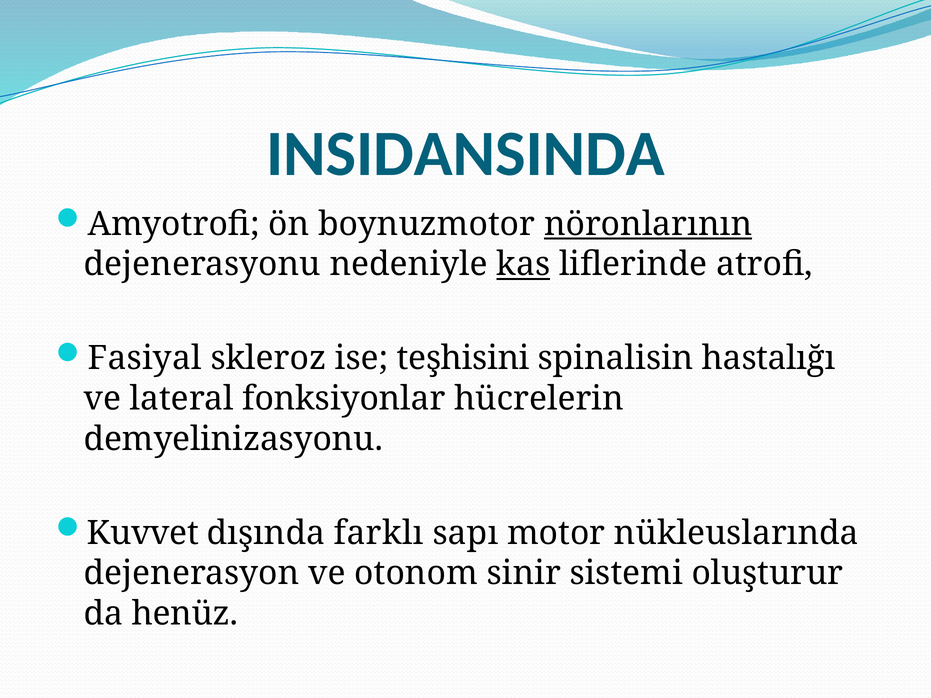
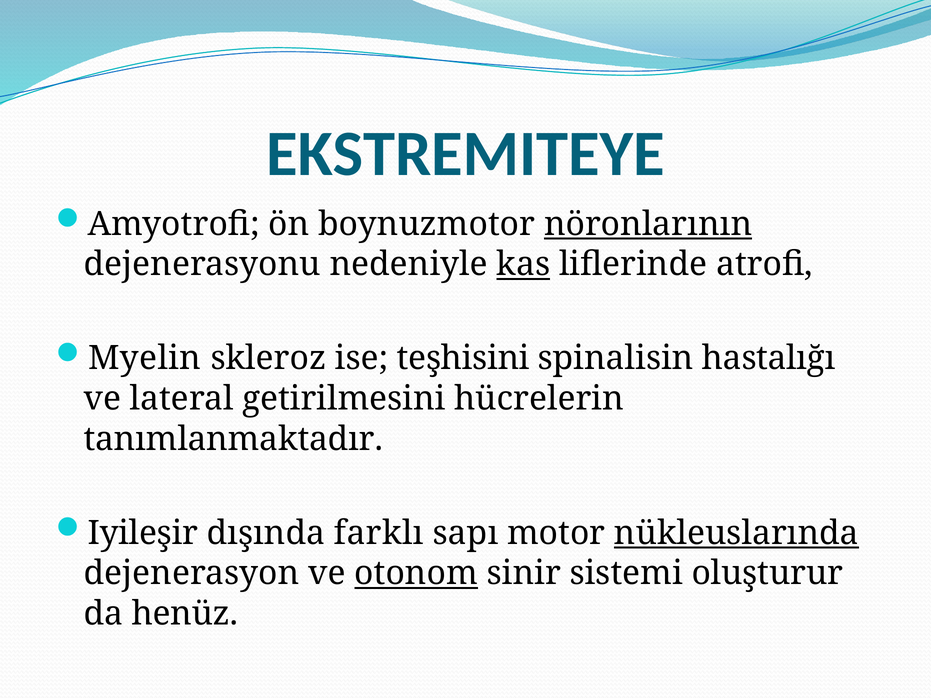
INSIDANSINDA: INSIDANSINDA -> EKSTREMITEYE
Fasiyal: Fasiyal -> Myelin
fonksiyonlar: fonksiyonlar -> getirilmesini
demyelinizasyonu: demyelinizasyonu -> tanımlanmaktadır
Kuvvet: Kuvvet -> Iyileşir
nükleuslarında underline: none -> present
otonom underline: none -> present
